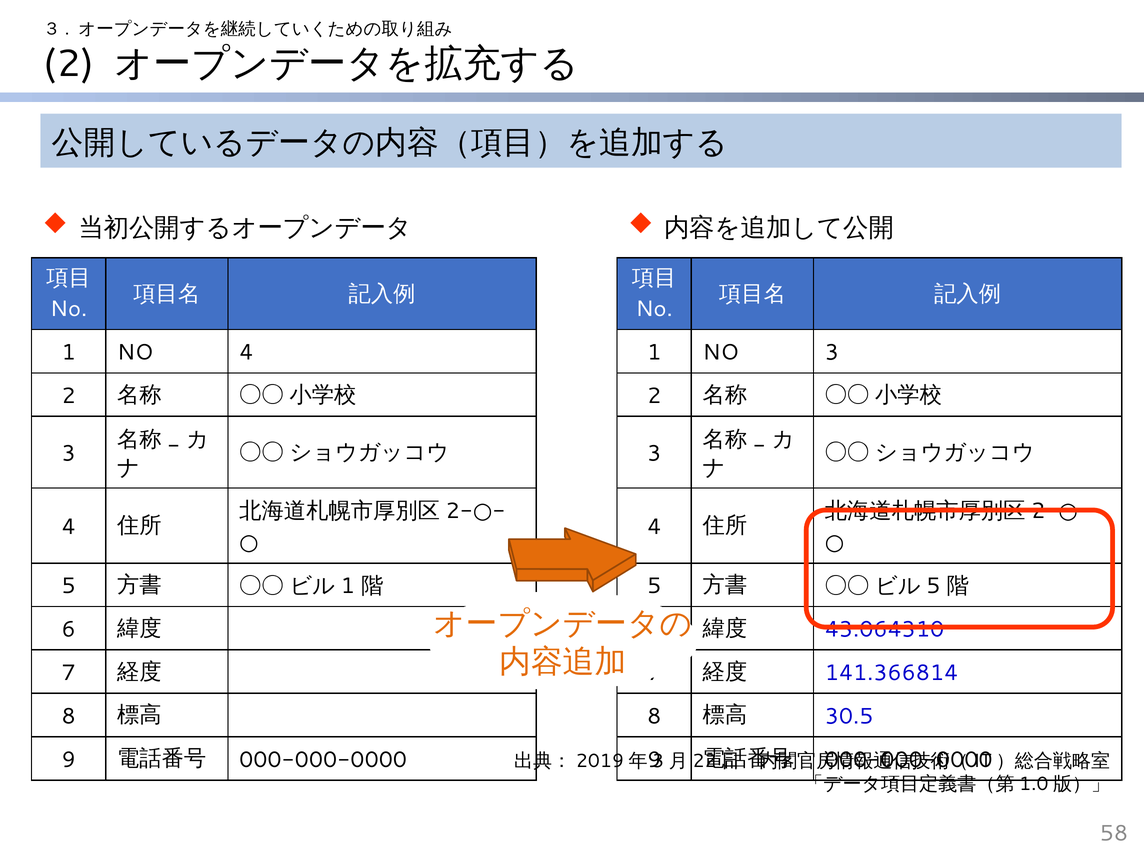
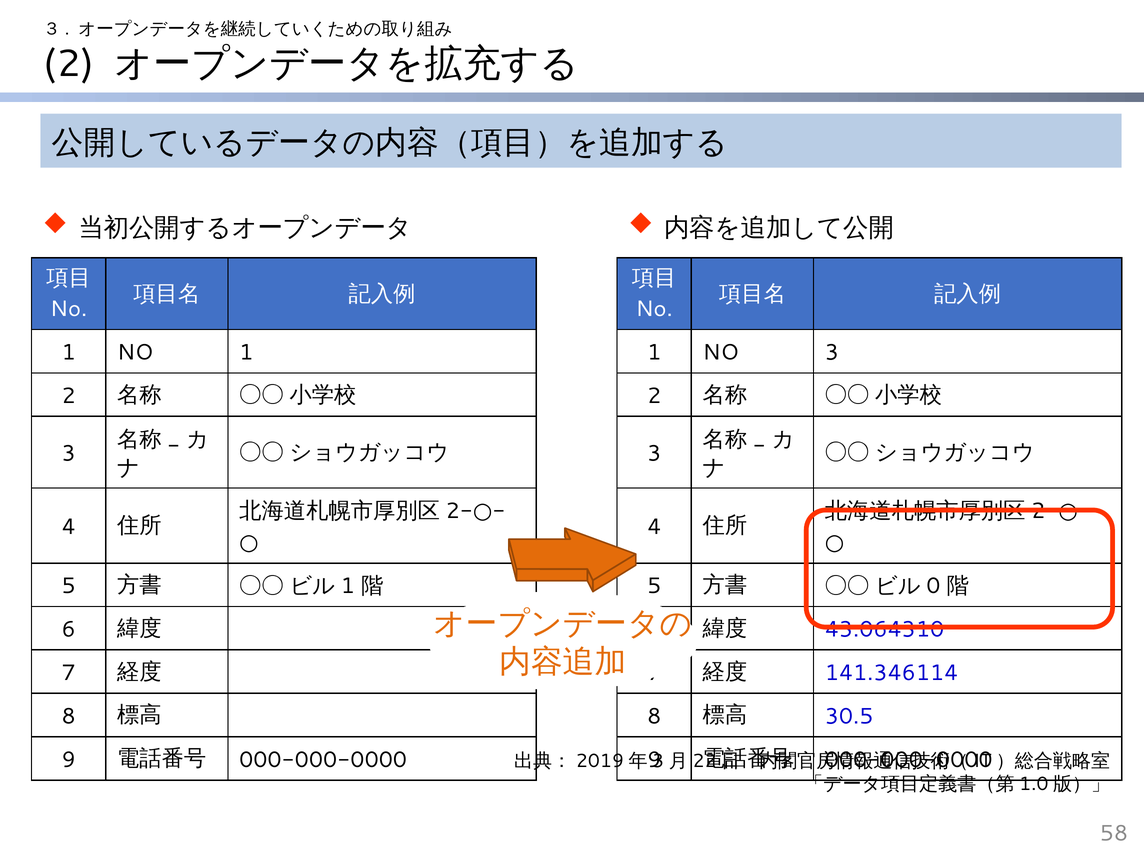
NO 4: 4 -> 1
5 at (933, 586): 5 -> 0
141.366814: 141.366814 -> 141.346114
